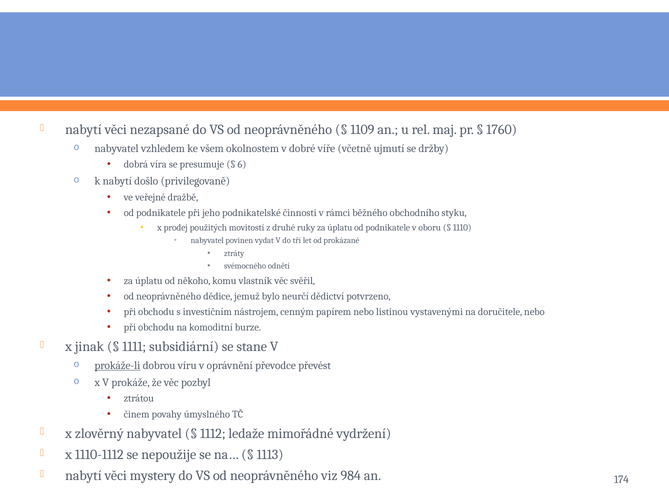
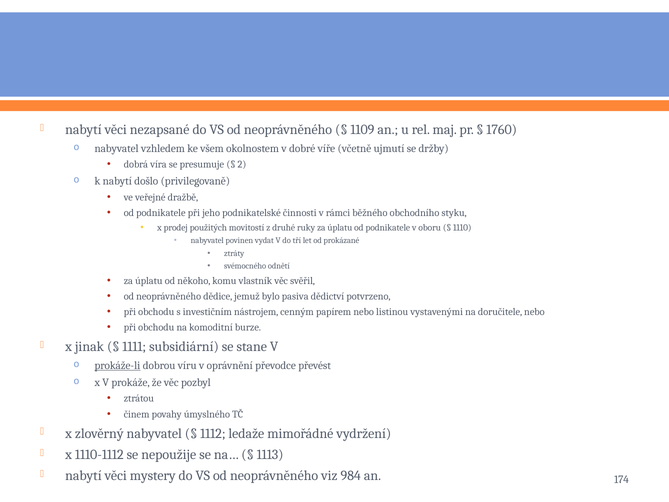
6: 6 -> 2
neurčí: neurčí -> pasiva
